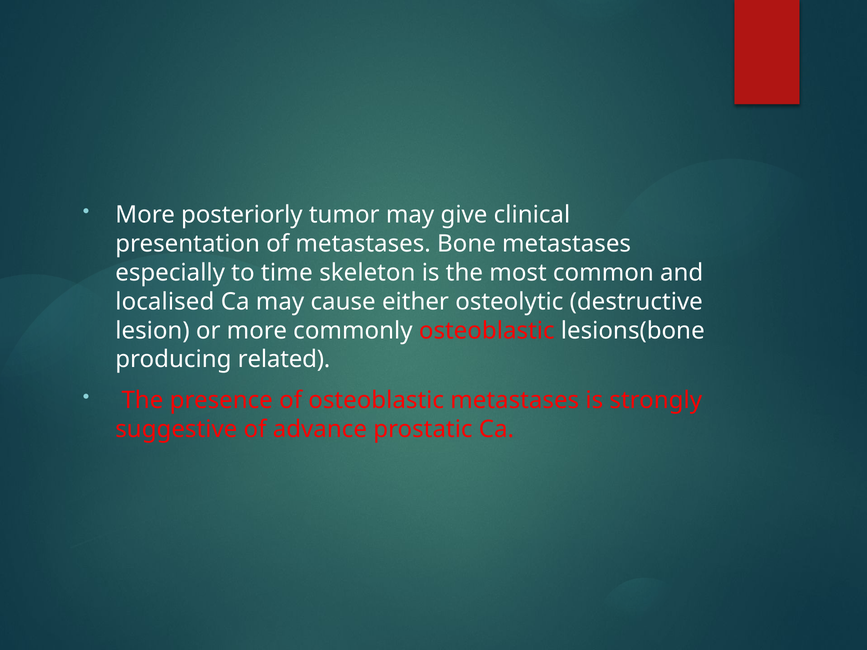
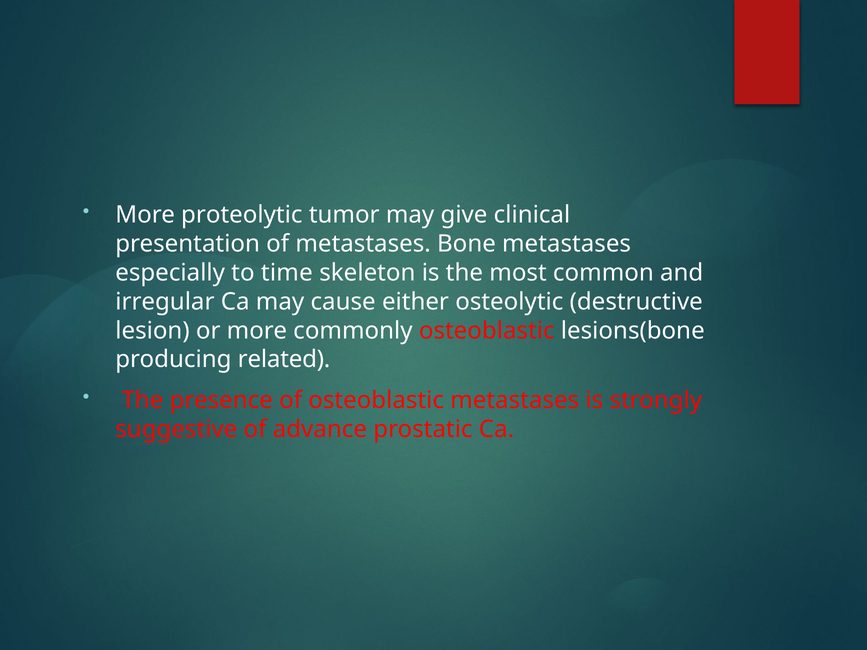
posteriorly: posteriorly -> proteolytic
localised: localised -> irregular
